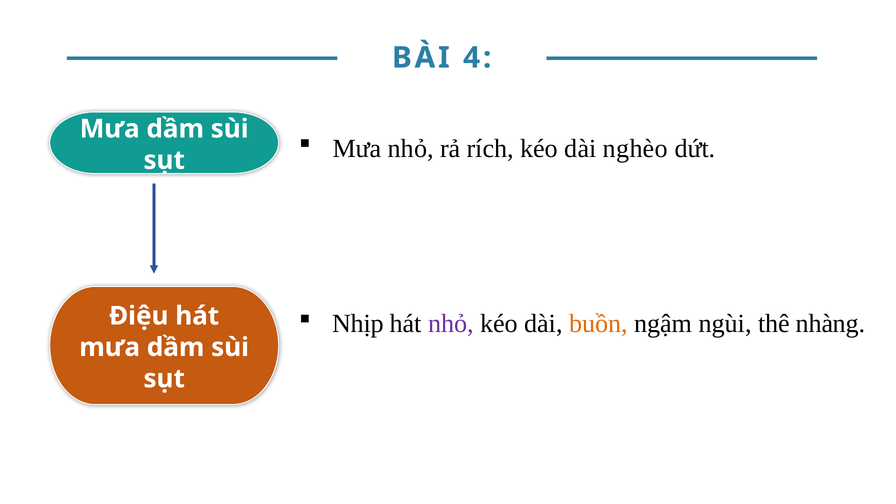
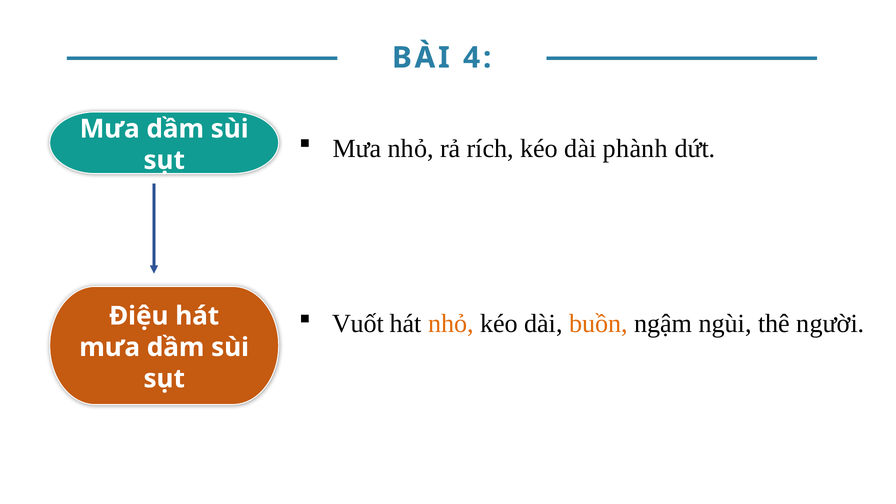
nghèo: nghèo -> phành
Nhịp: Nhịp -> Vuốt
nhỏ at (451, 324) colour: purple -> orange
nhàng: nhàng -> người
